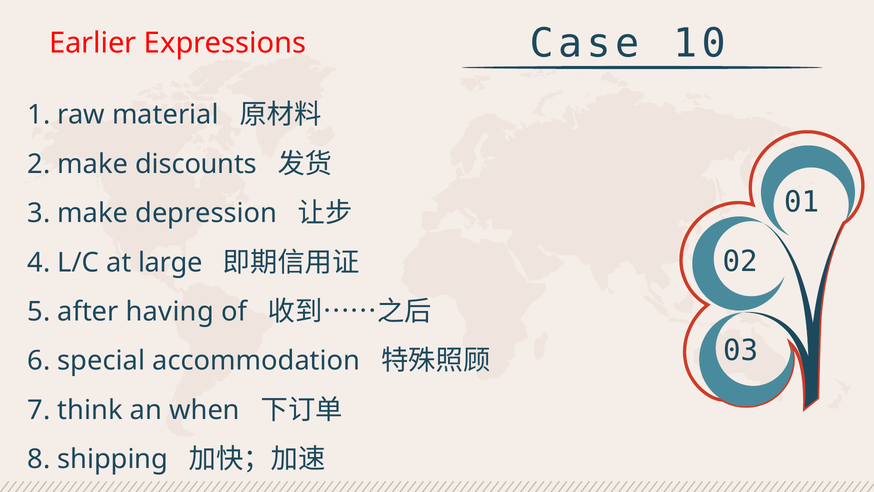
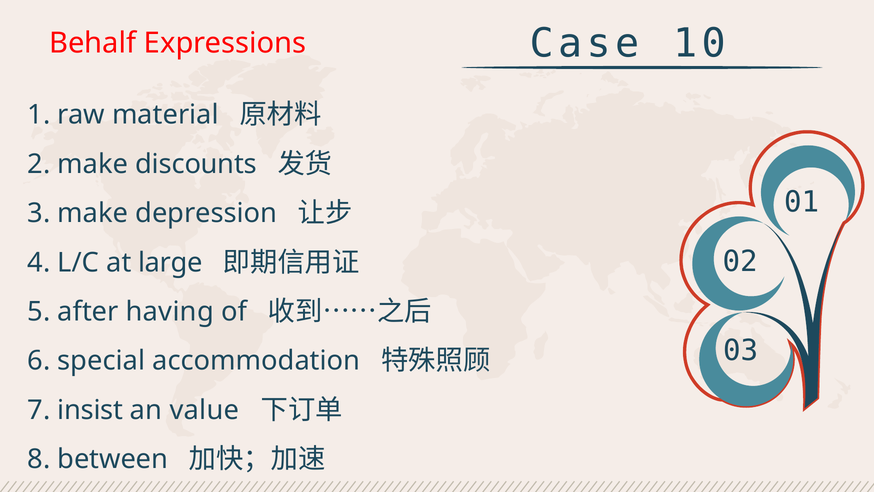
Earlier: Earlier -> Behalf
think: think -> insist
when: when -> value
shipping: shipping -> between
